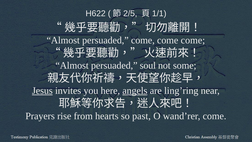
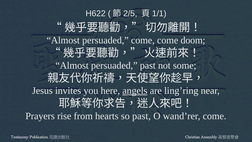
come come come: come -> doom
persuaded soul: soul -> past
Jesus underline: present -> none
